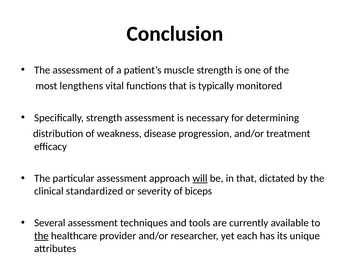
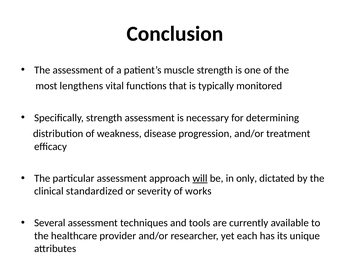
in that: that -> only
biceps: biceps -> works
the at (41, 236) underline: present -> none
